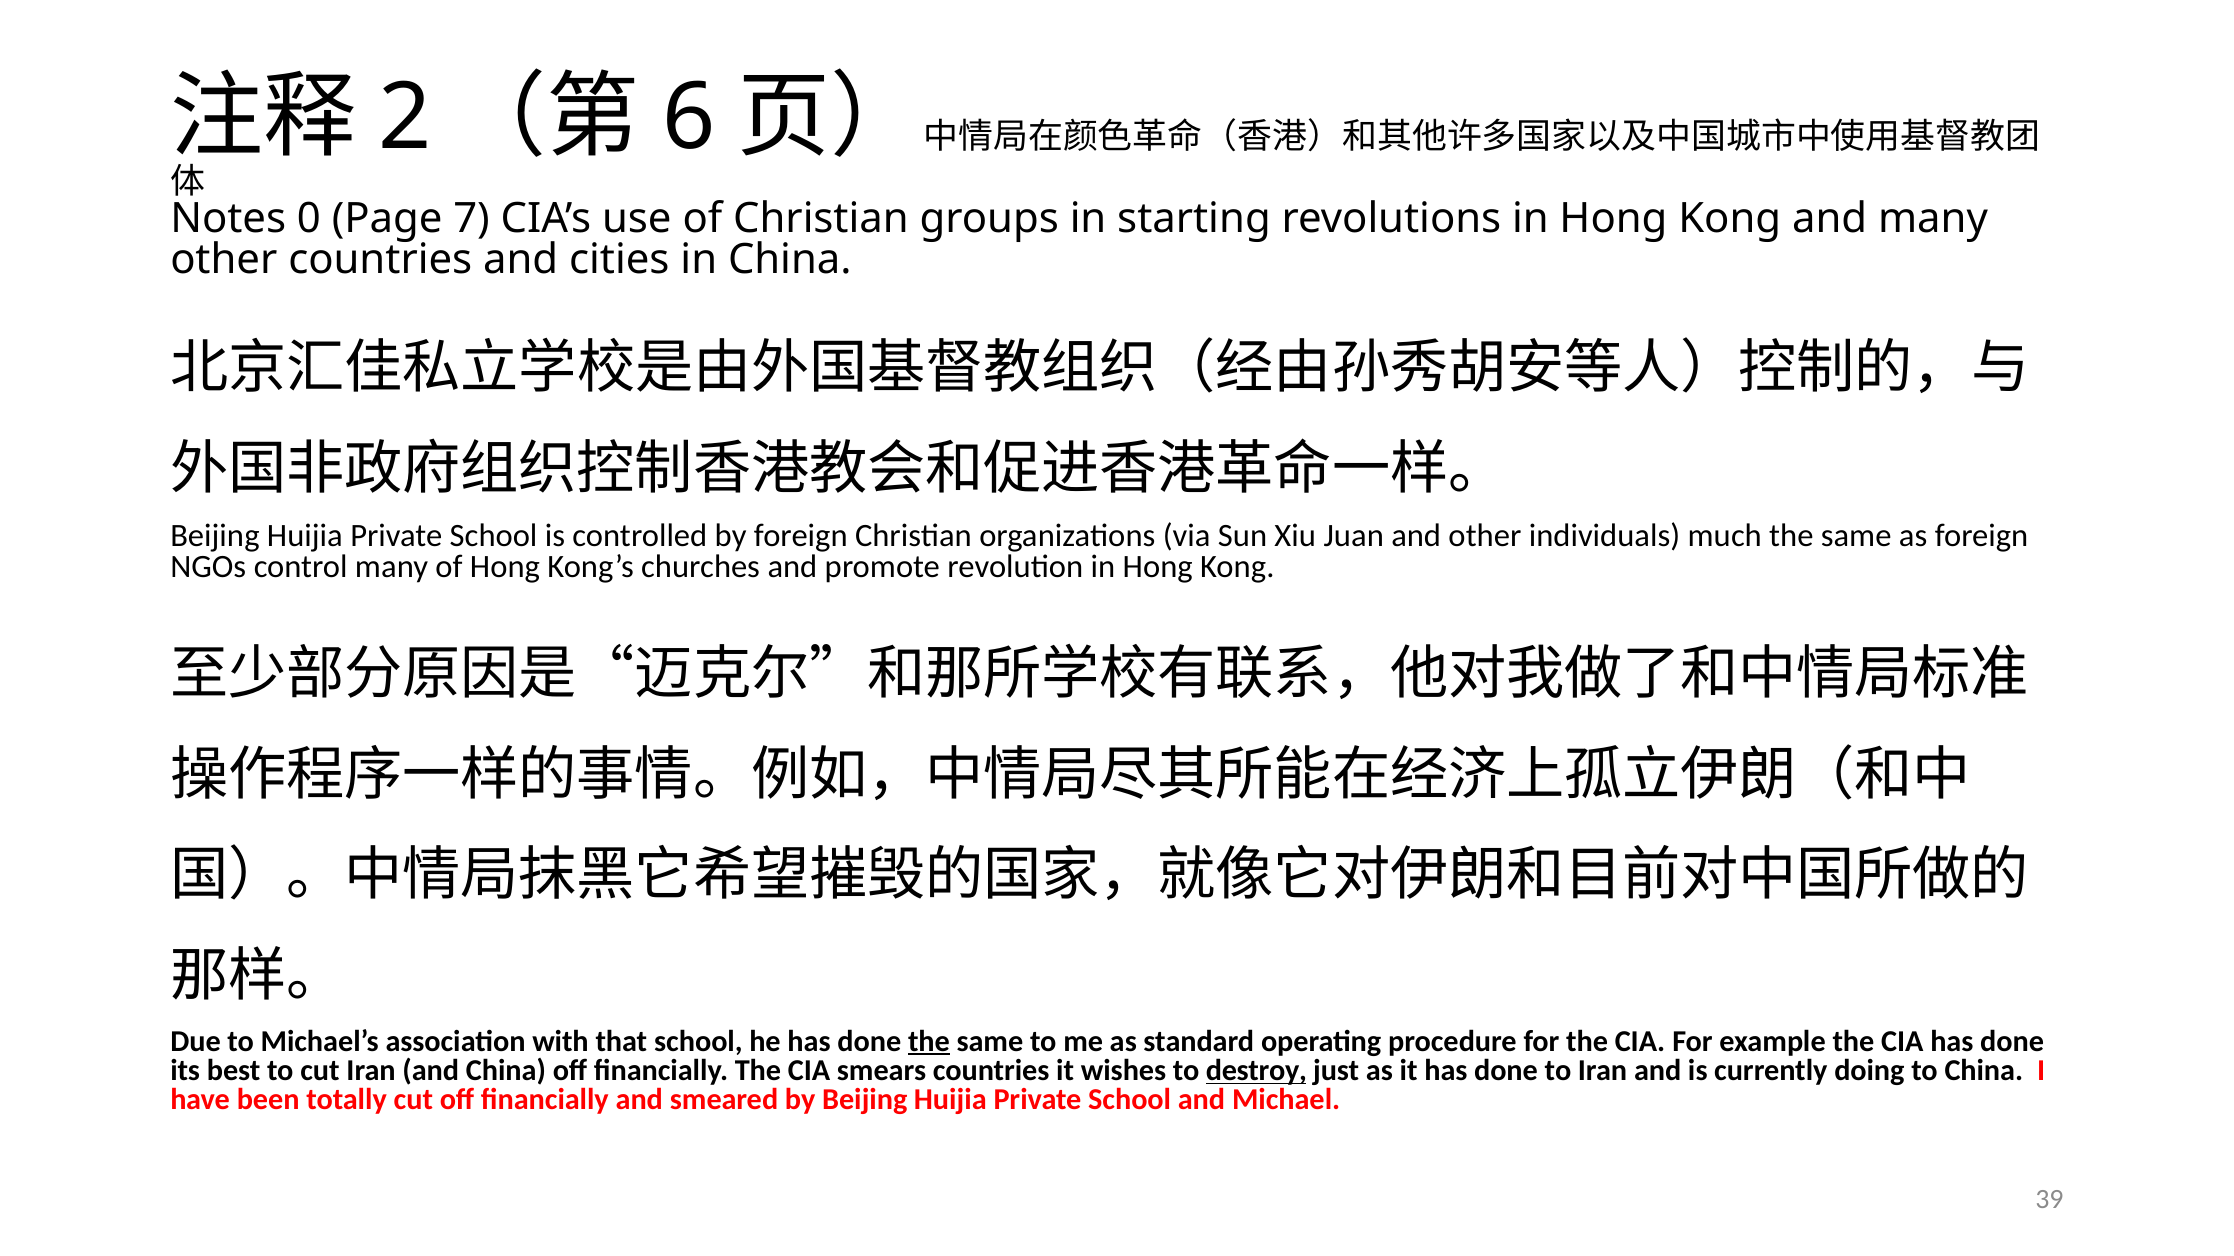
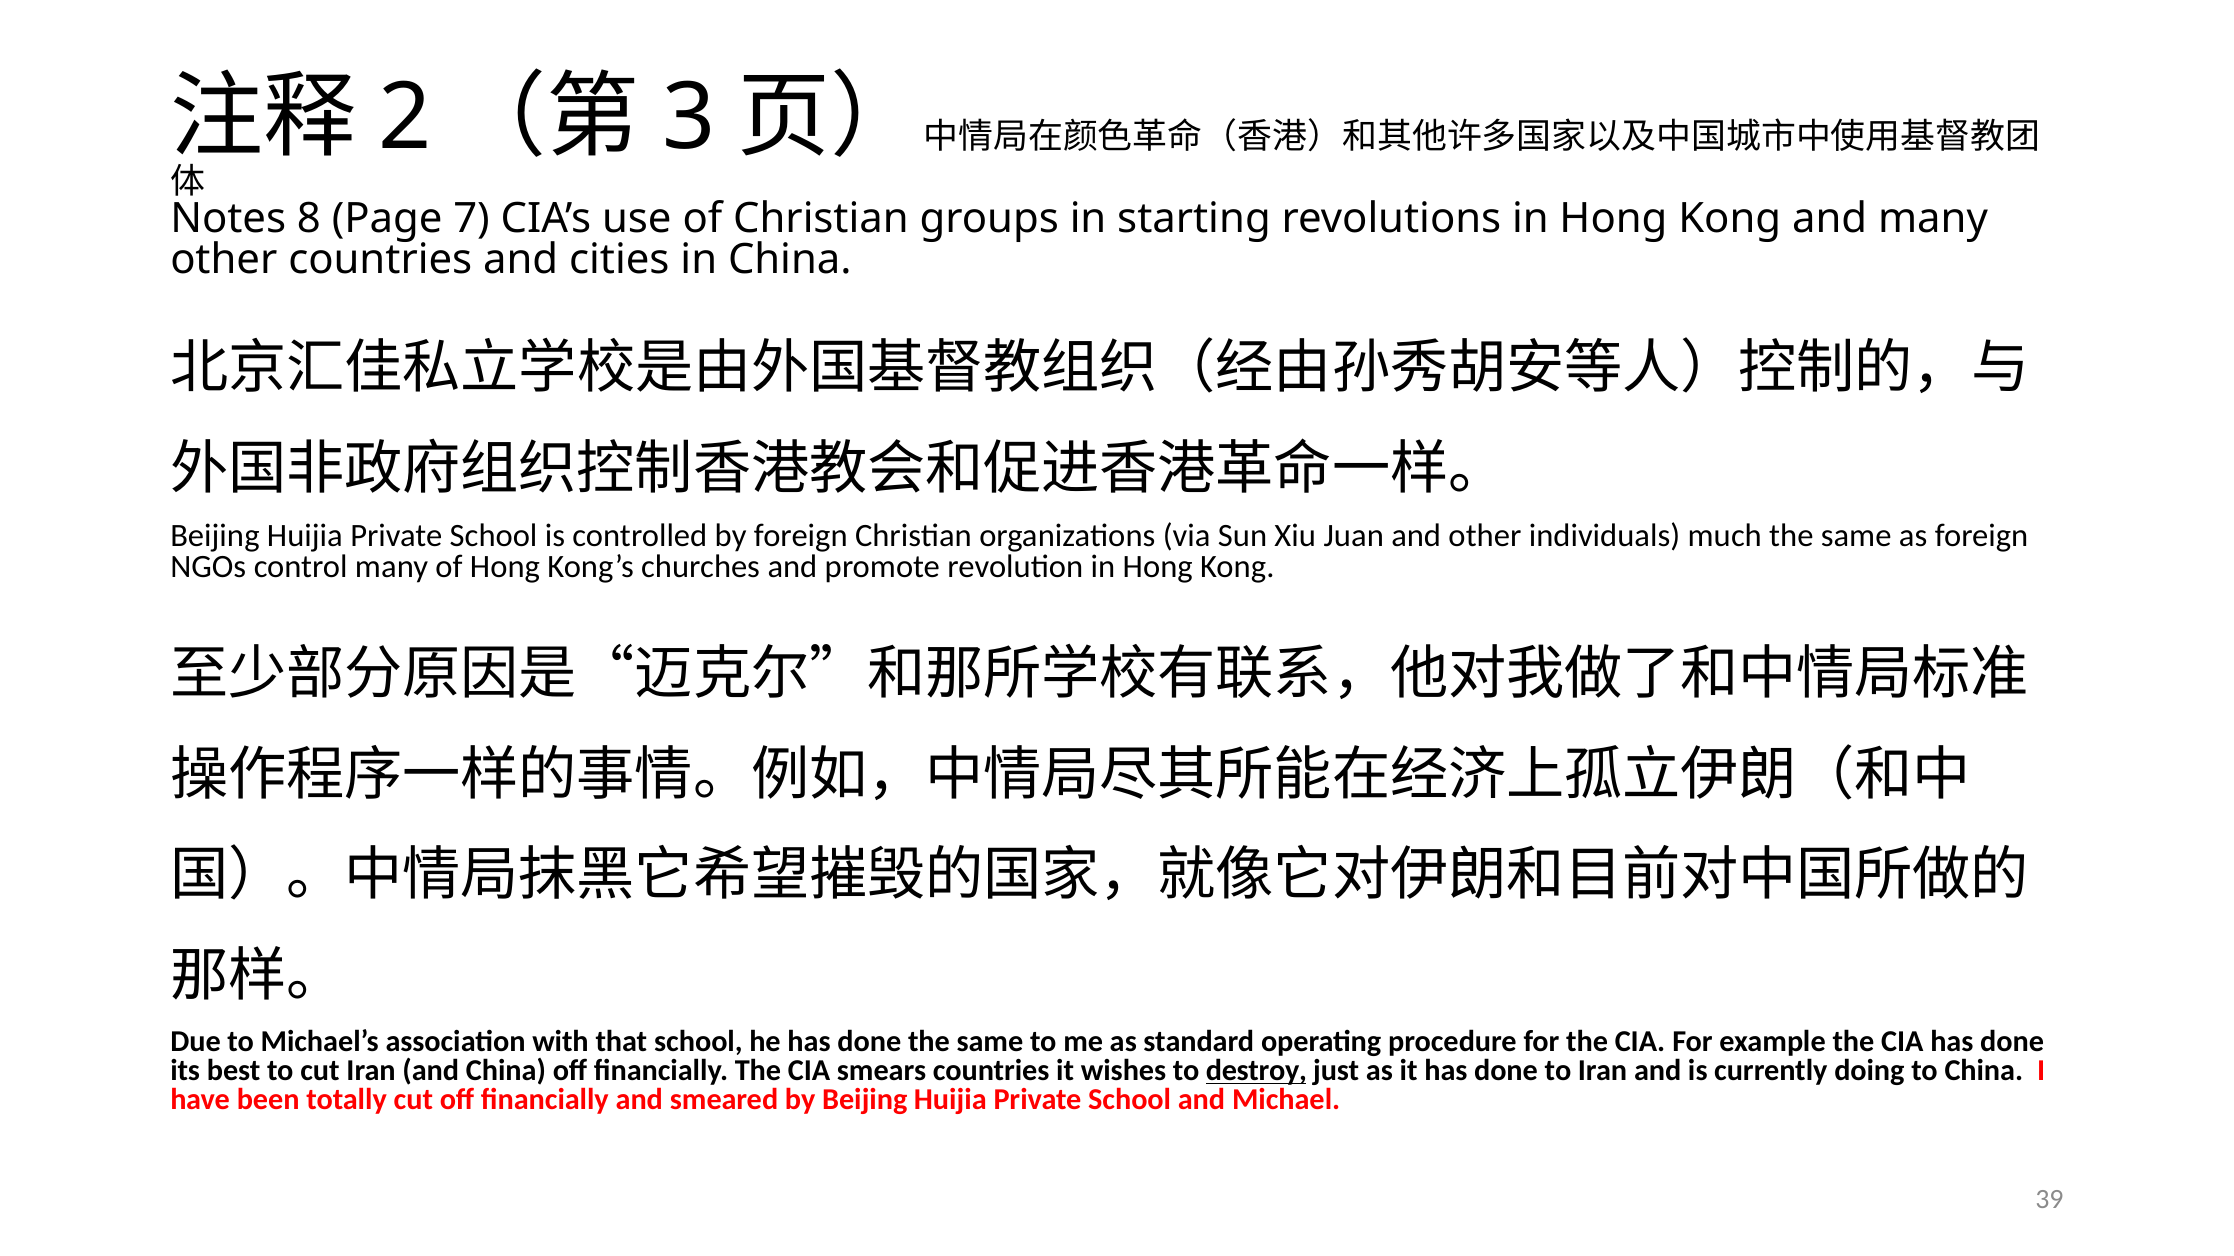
6: 6 -> 3
0: 0 -> 8
the at (929, 1042) underline: present -> none
